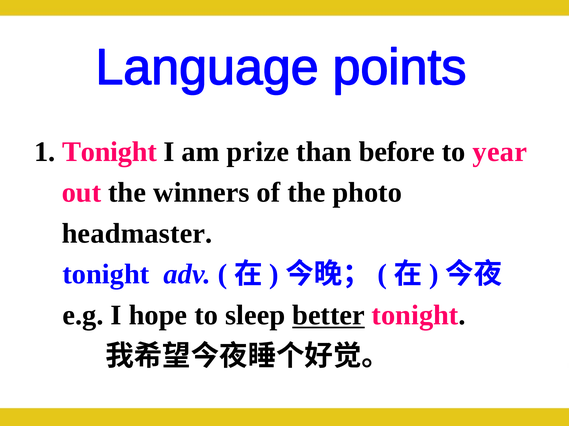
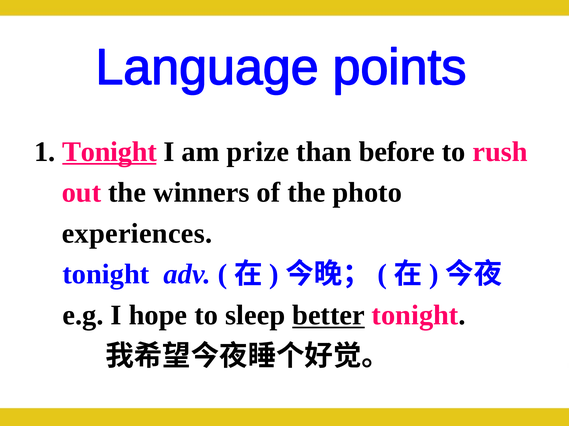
Tonight at (109, 152) underline: none -> present
year: year -> rush
headmaster: headmaster -> experiences
